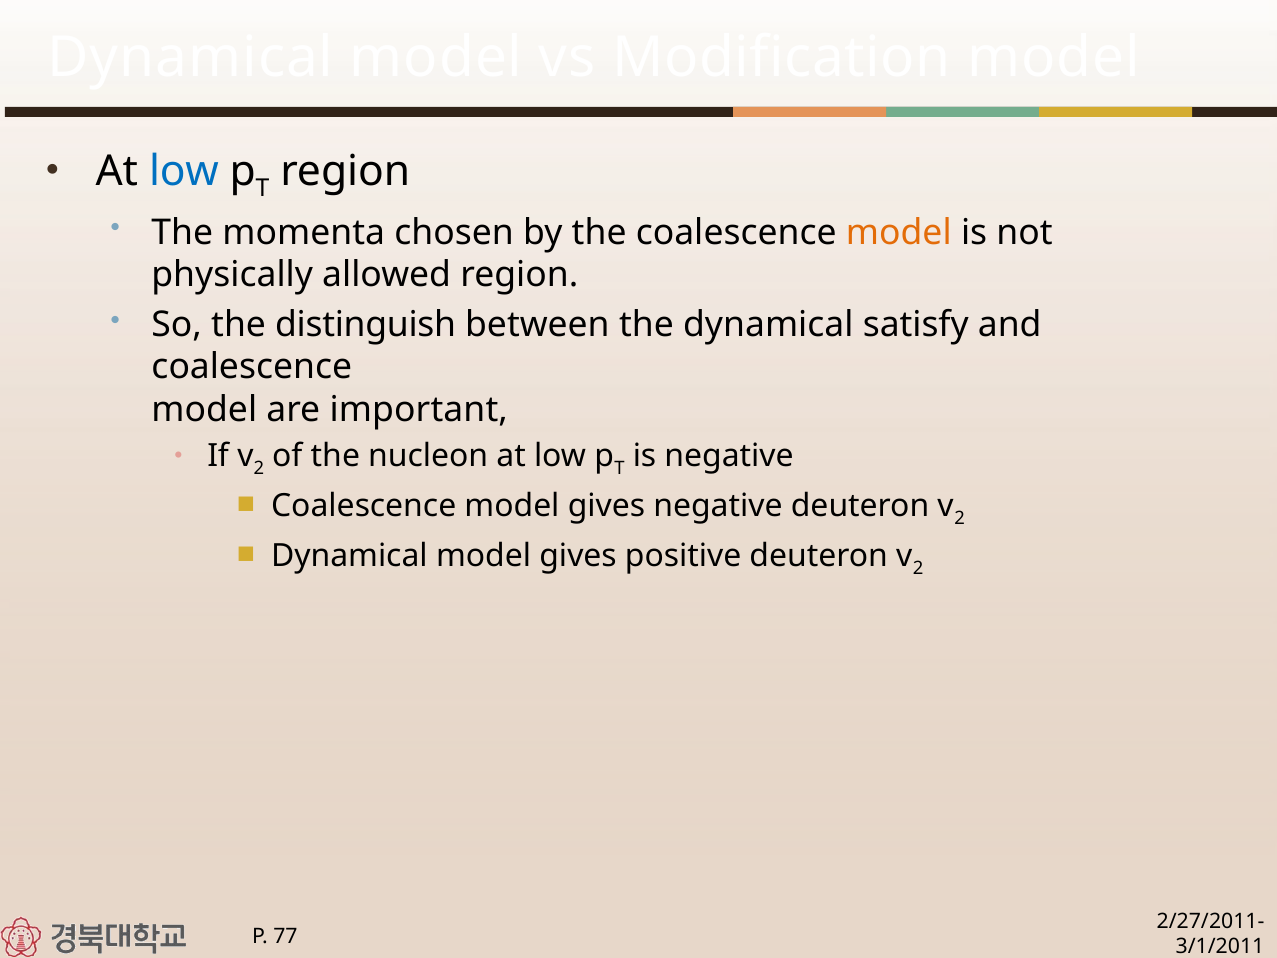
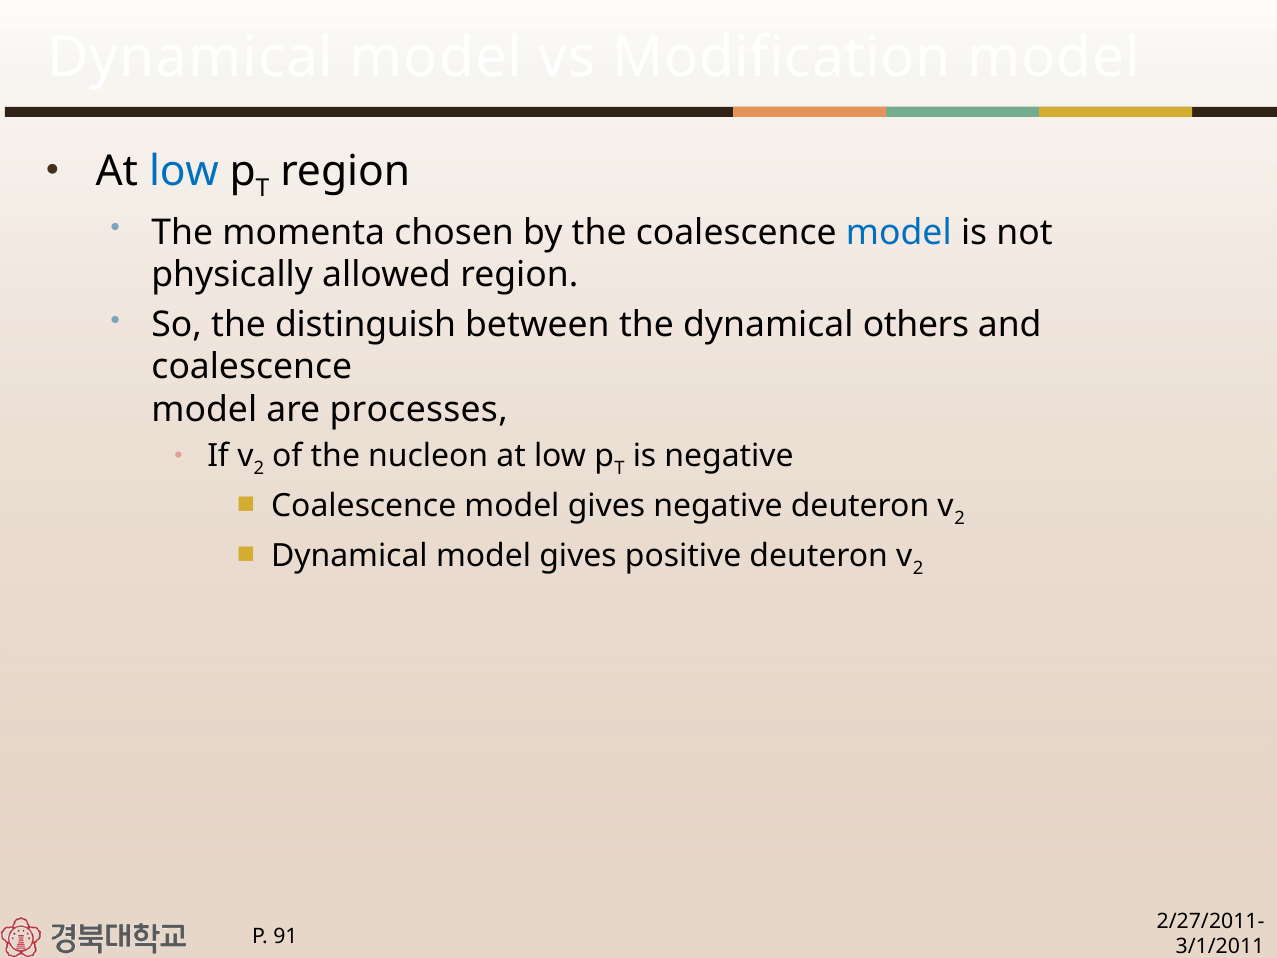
model at (899, 232) colour: orange -> blue
satisfy: satisfy -> others
important: important -> processes
77: 77 -> 91
